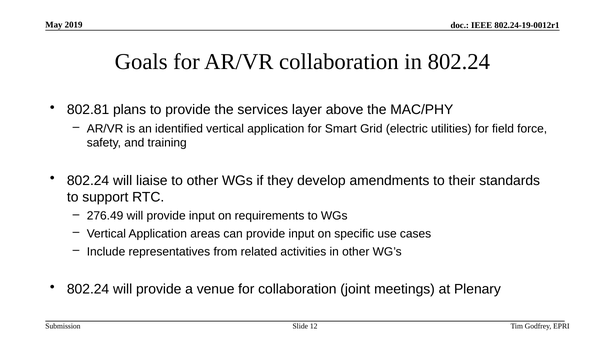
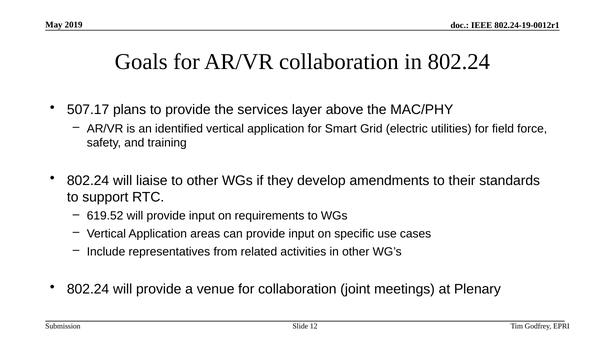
802.81: 802.81 -> 507.17
276.49: 276.49 -> 619.52
